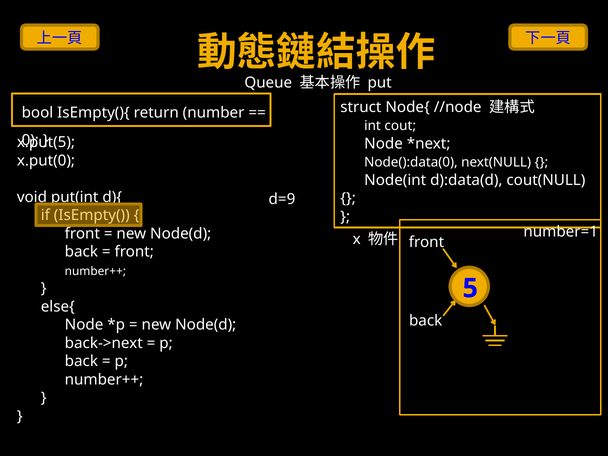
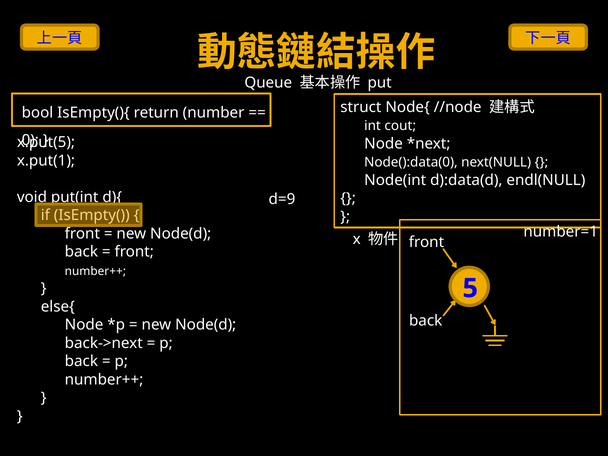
x.put(0: x.put(0 -> x.put(1
cout(NULL: cout(NULL -> endl(NULL
